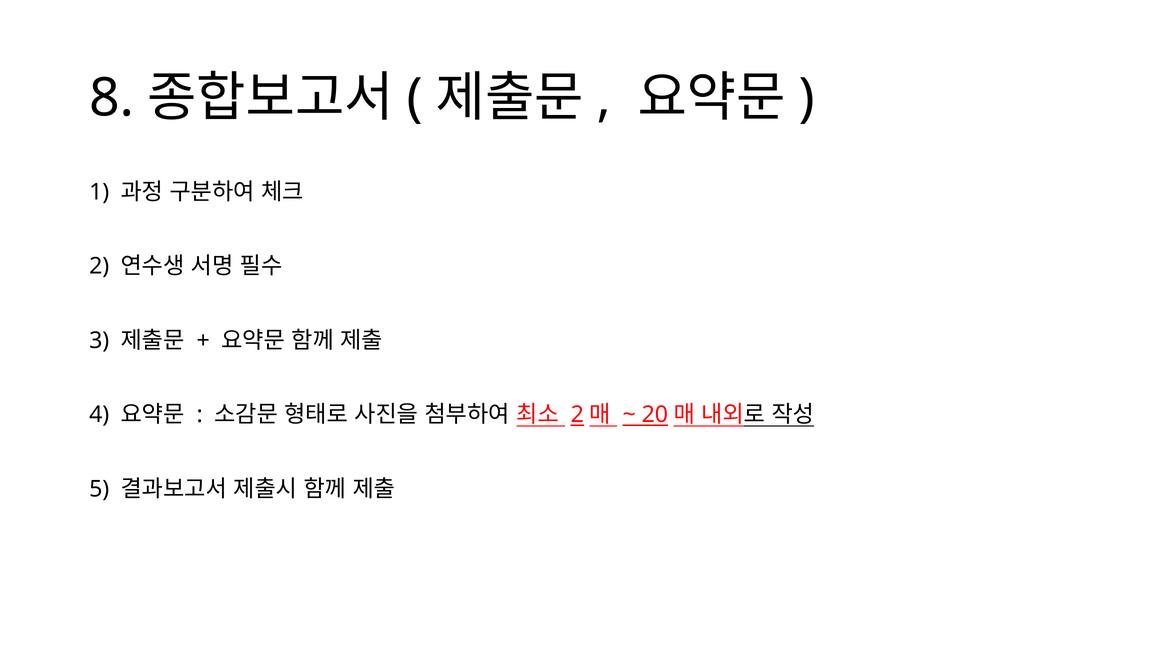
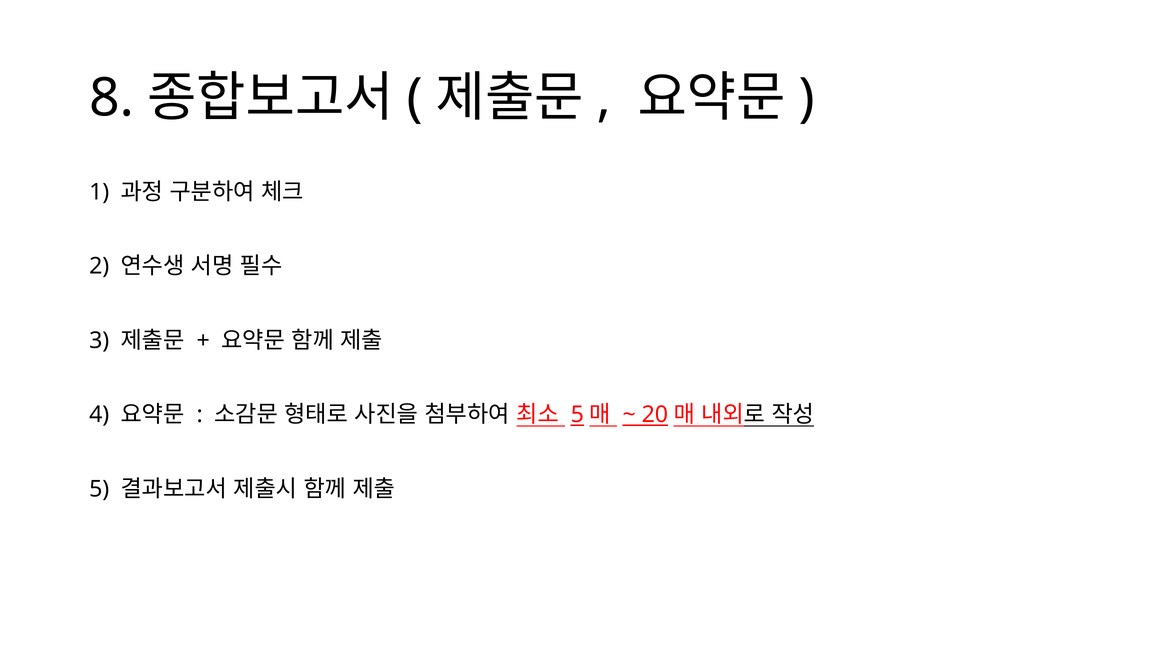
2 at (577, 415): 2 -> 5
